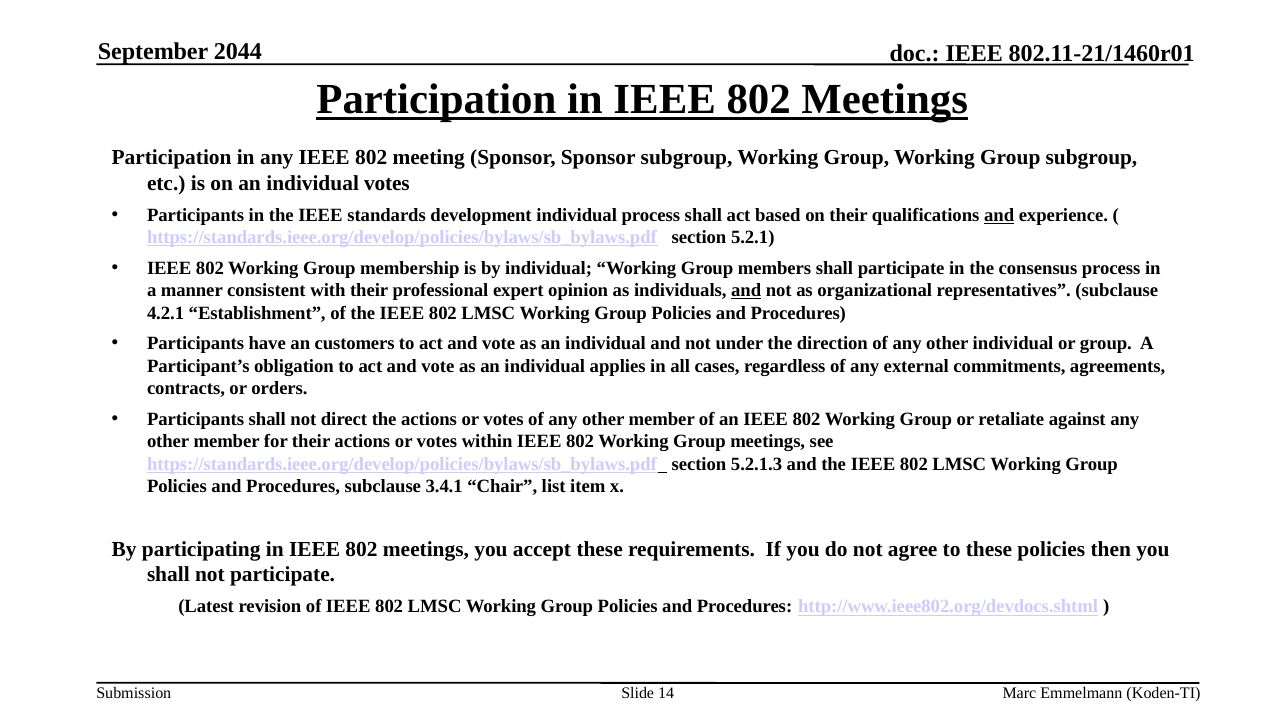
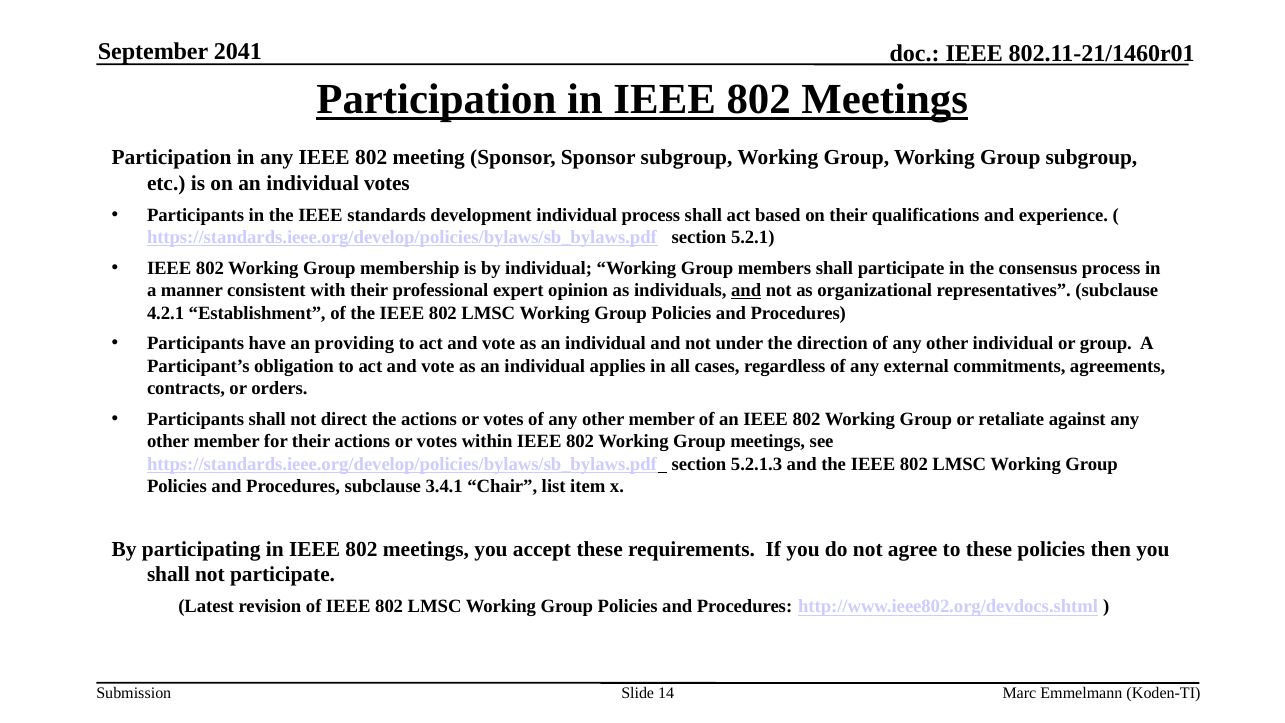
2044: 2044 -> 2041
and at (999, 215) underline: present -> none
customers: customers -> providing
